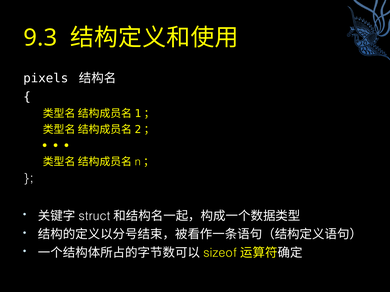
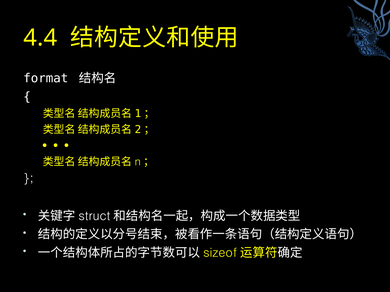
9.3: 9.3 -> 4.4
pixels: pixels -> format
